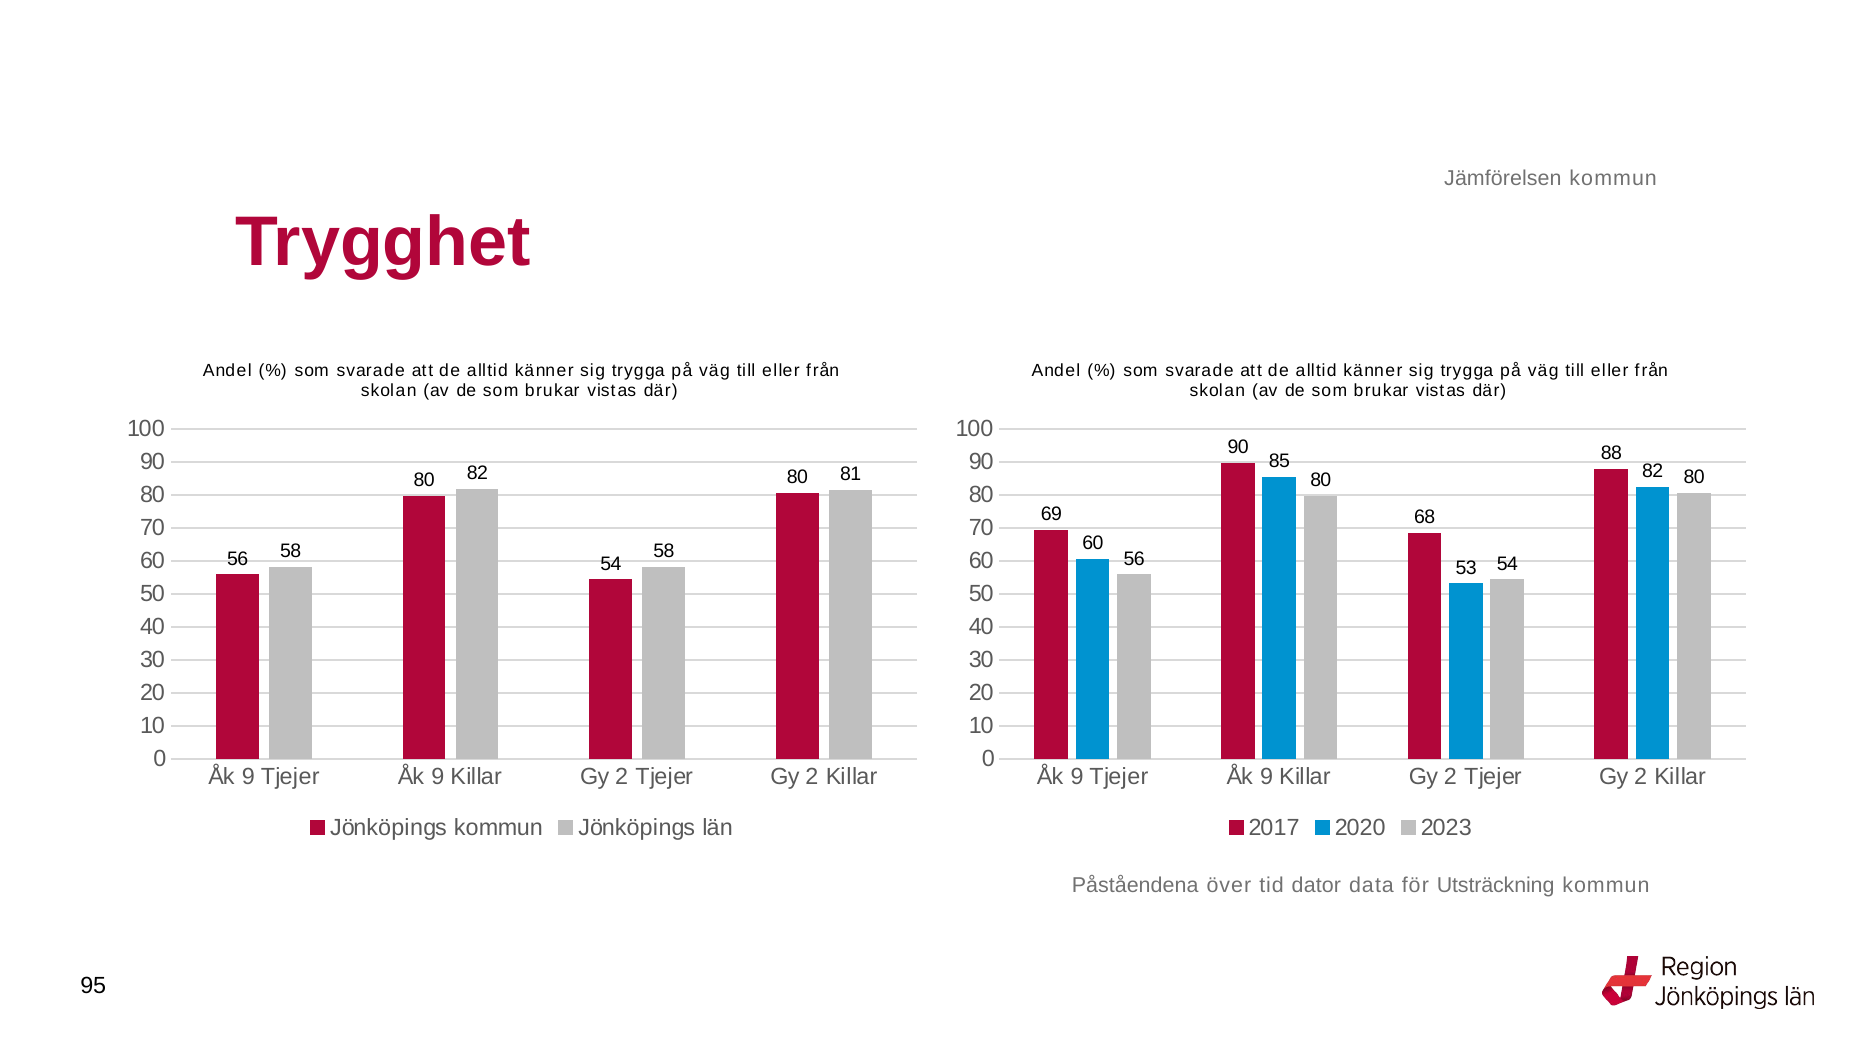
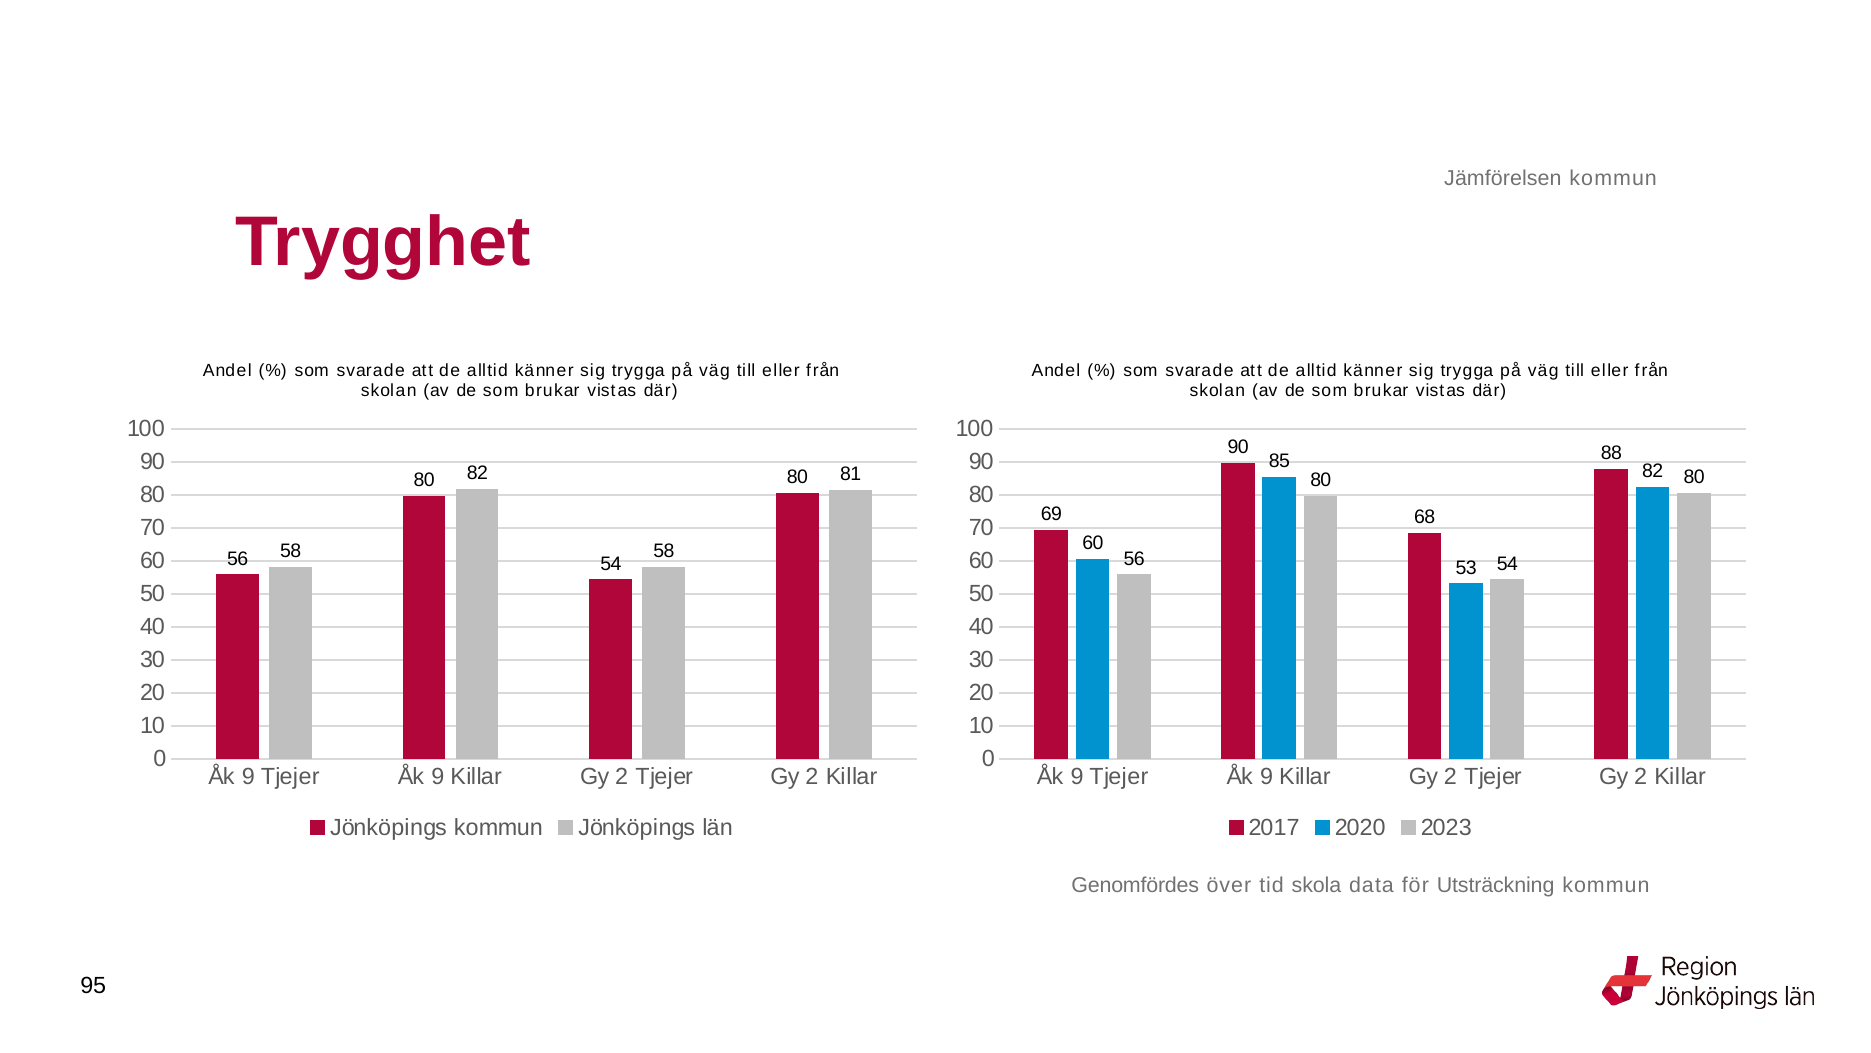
Påståendena: Påståendena -> Genomfördes
dator: dator -> skola
